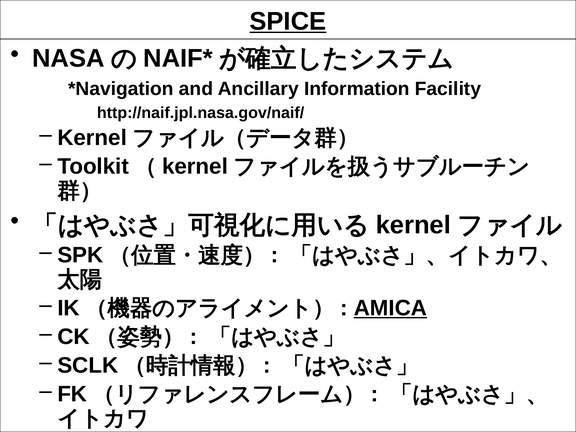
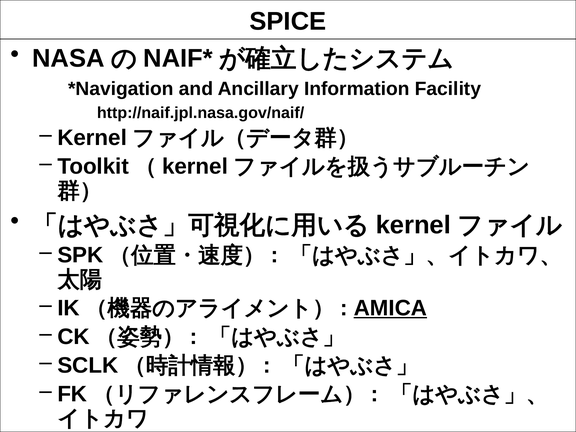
SPICE underline: present -> none
